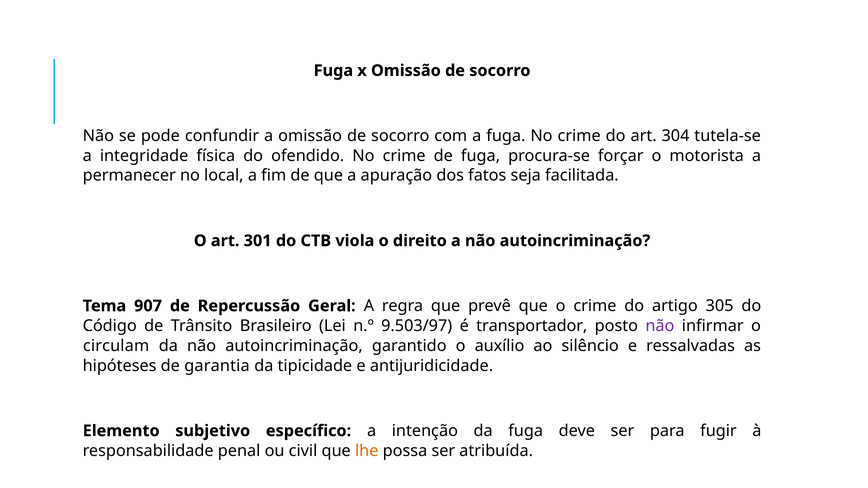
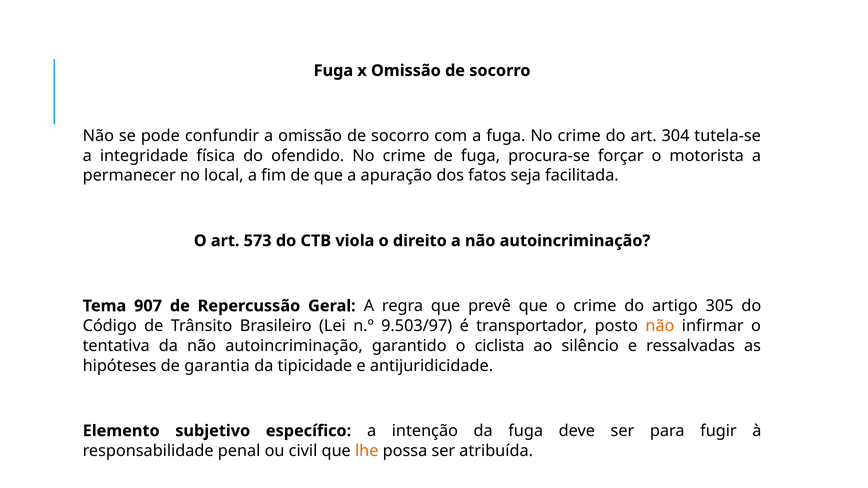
301: 301 -> 573
não at (660, 326) colour: purple -> orange
circulam: circulam -> tentativa
auxílio: auxílio -> ciclista
